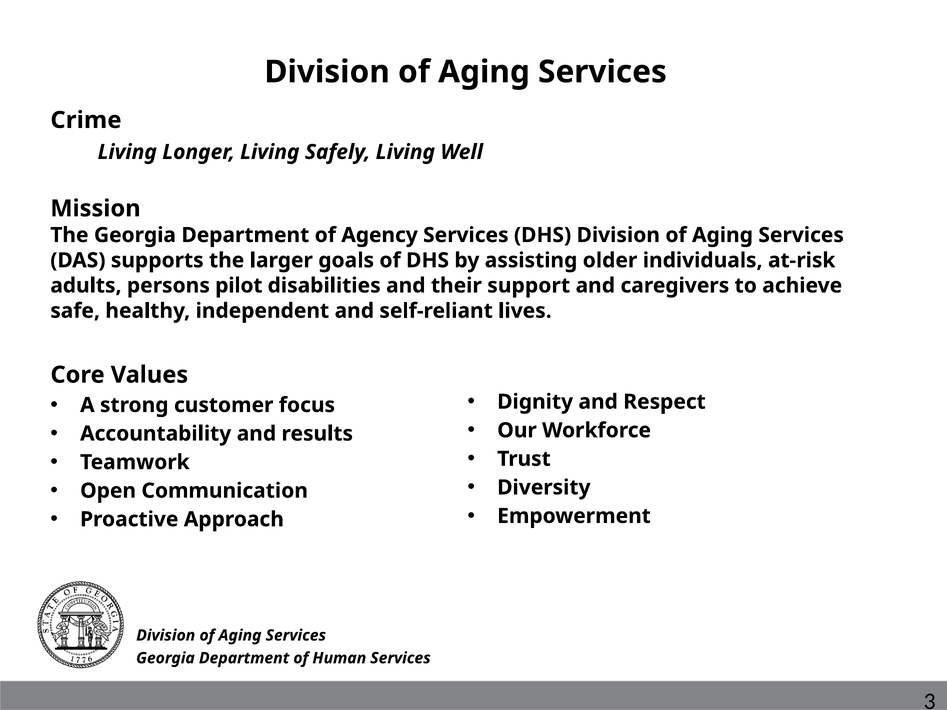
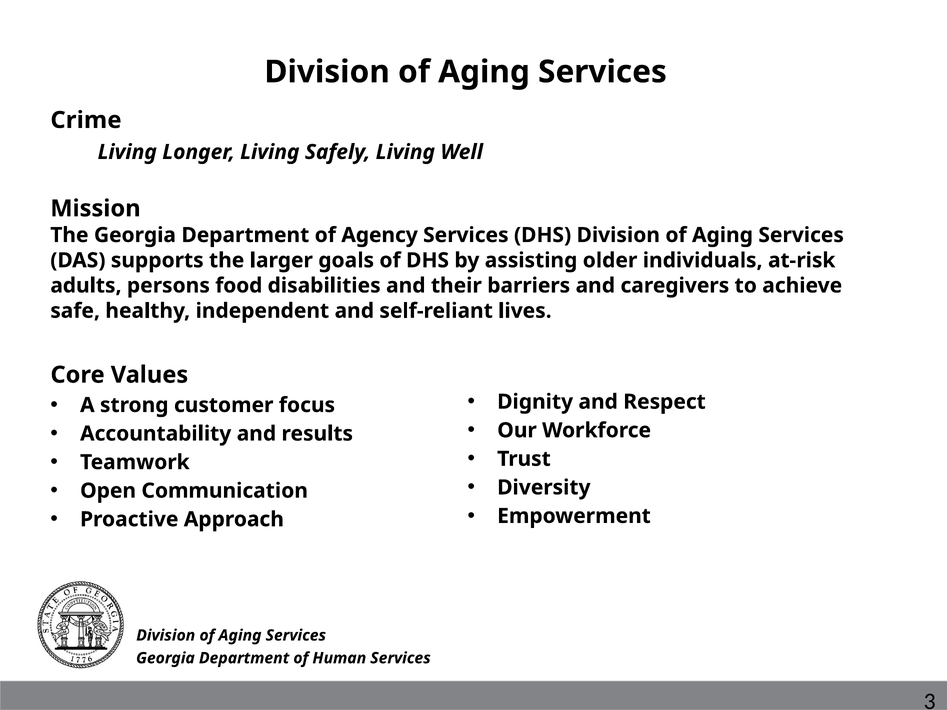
pilot: pilot -> food
support: support -> barriers
